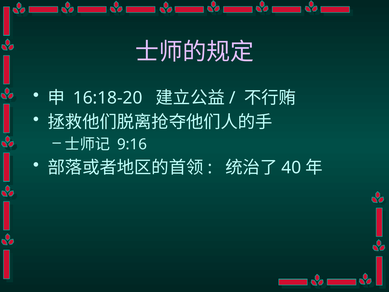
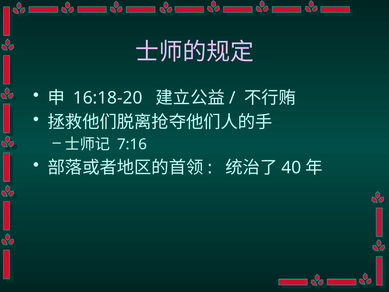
9:16: 9:16 -> 7:16
